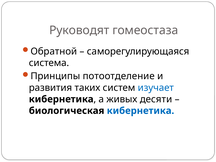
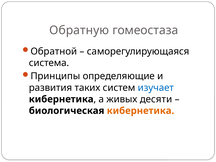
Руководят: Руководят -> Обратную
потоотделение: потоотделение -> определяющие
кибернетика at (140, 111) colour: blue -> orange
